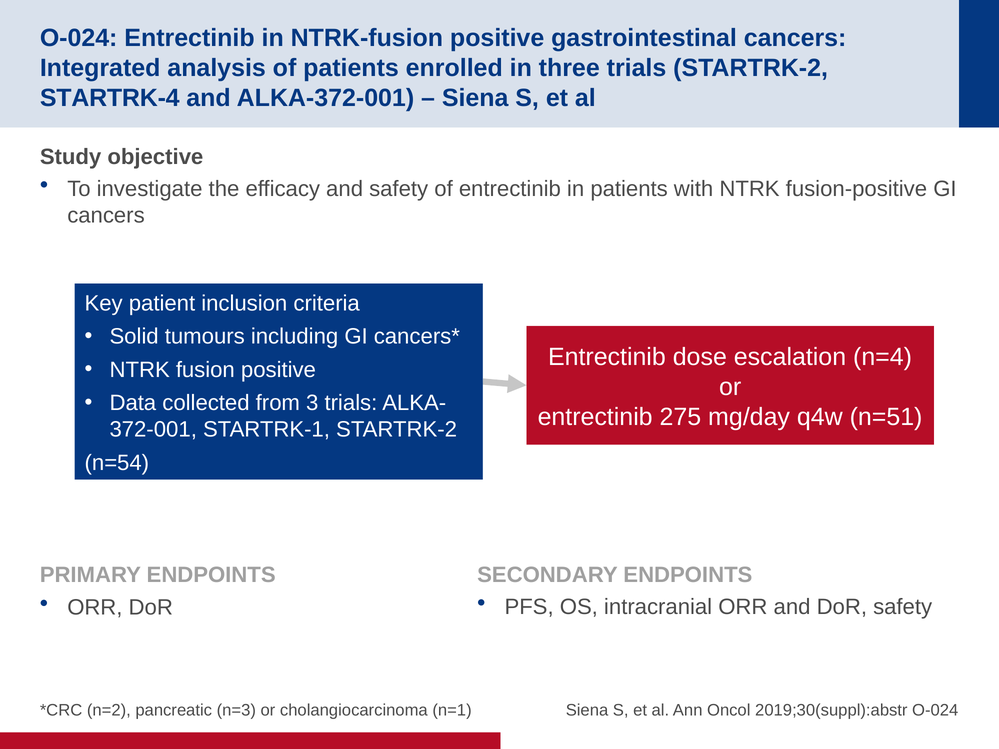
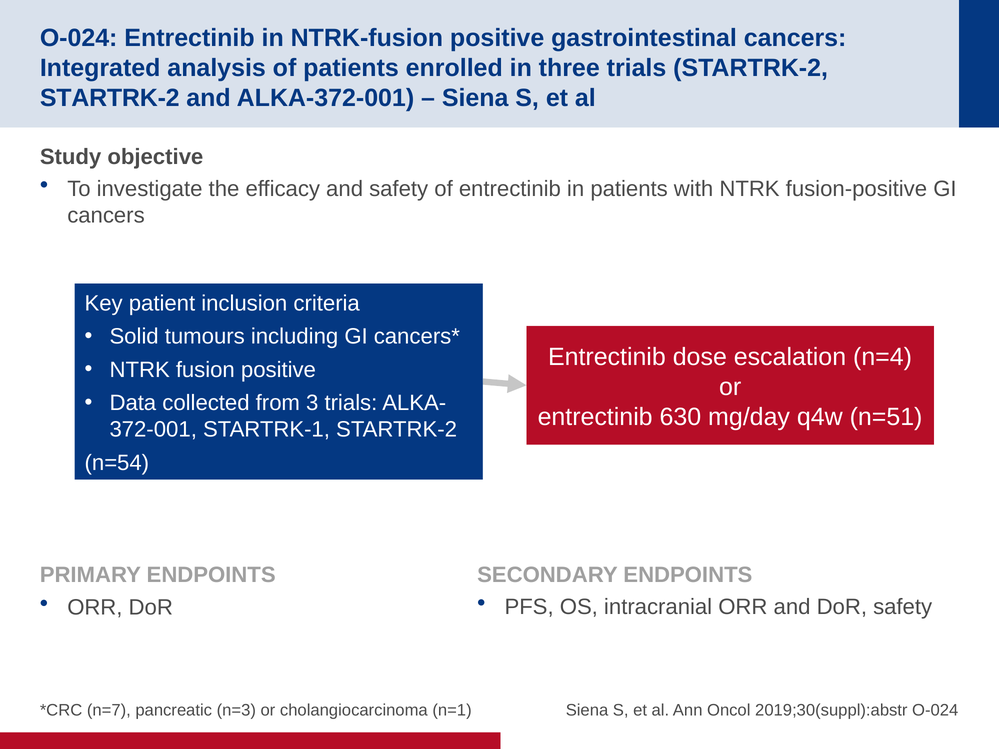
STARTRK-4 at (110, 98): STARTRK-4 -> STARTRK-2
275: 275 -> 630
n=2: n=2 -> n=7
